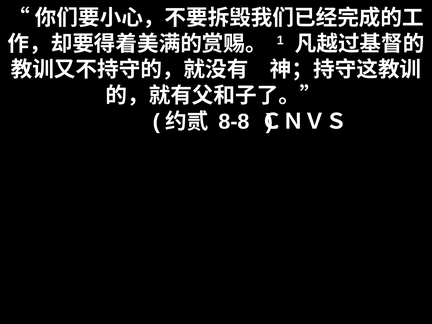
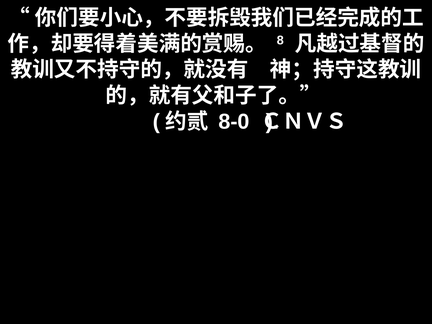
1: 1 -> 8
8-8: 8-8 -> 8-0
